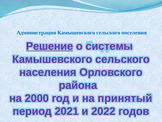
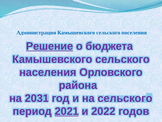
системы: системы -> бюджета
2000: 2000 -> 2031
на принятый: принятый -> сельского
2021 underline: none -> present
